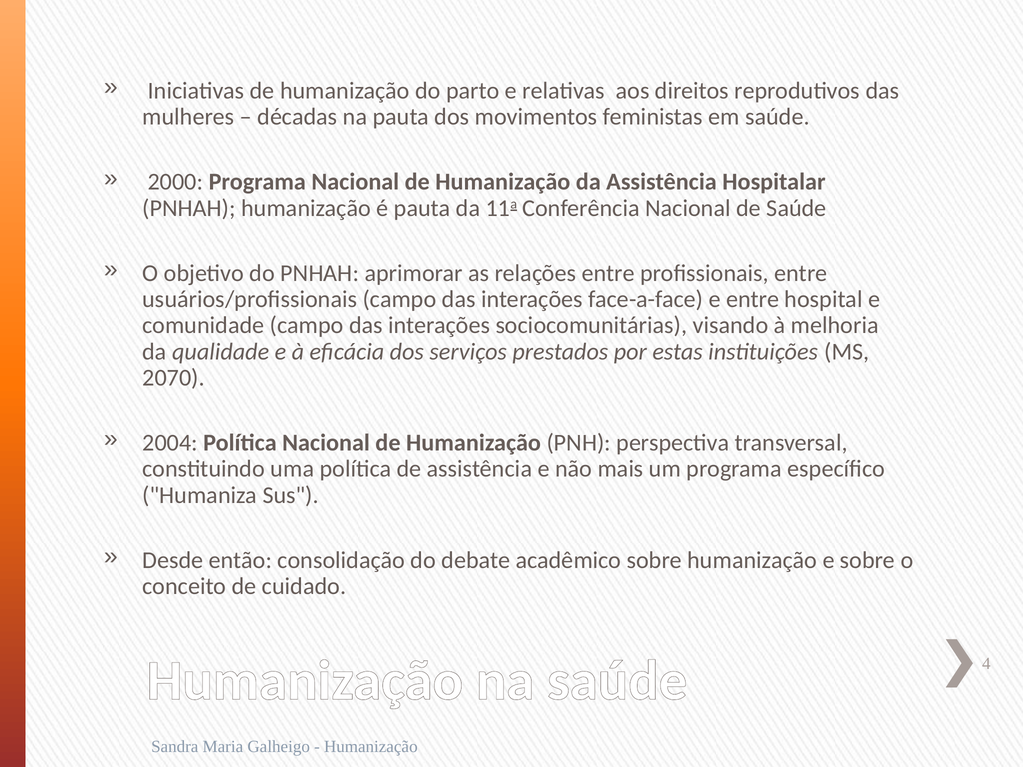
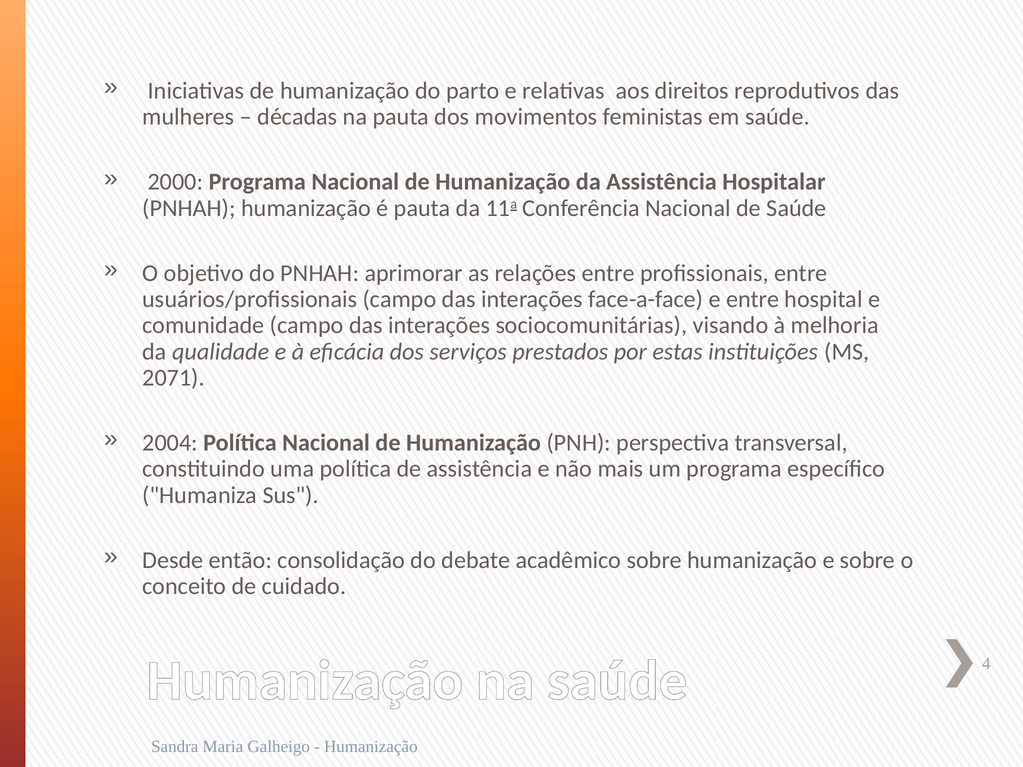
2070: 2070 -> 2071
